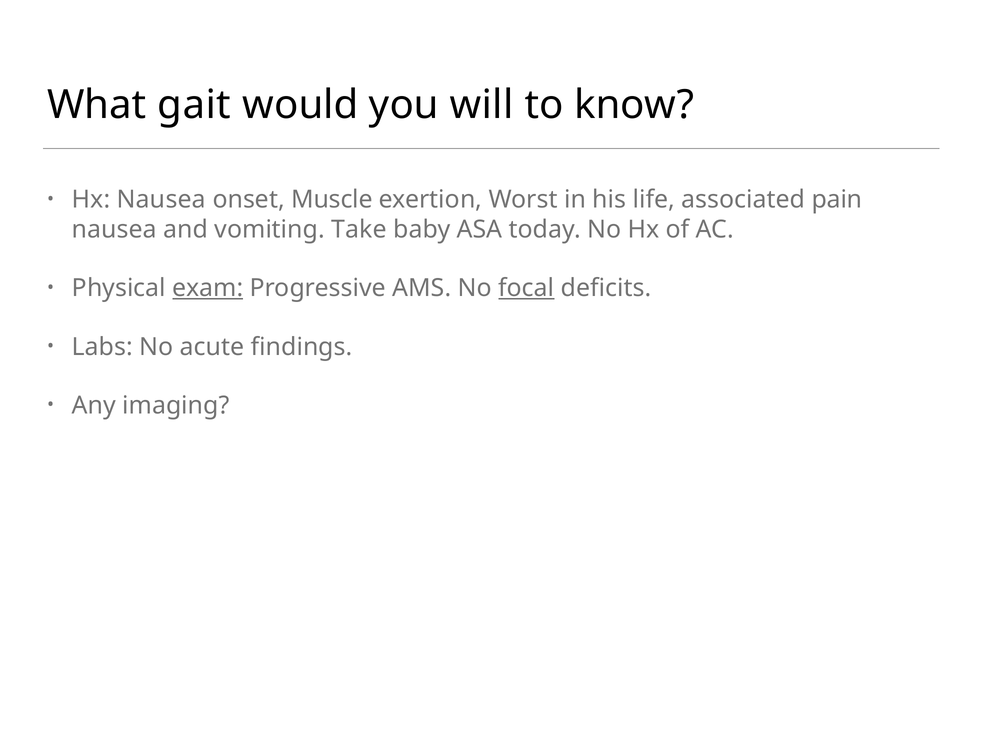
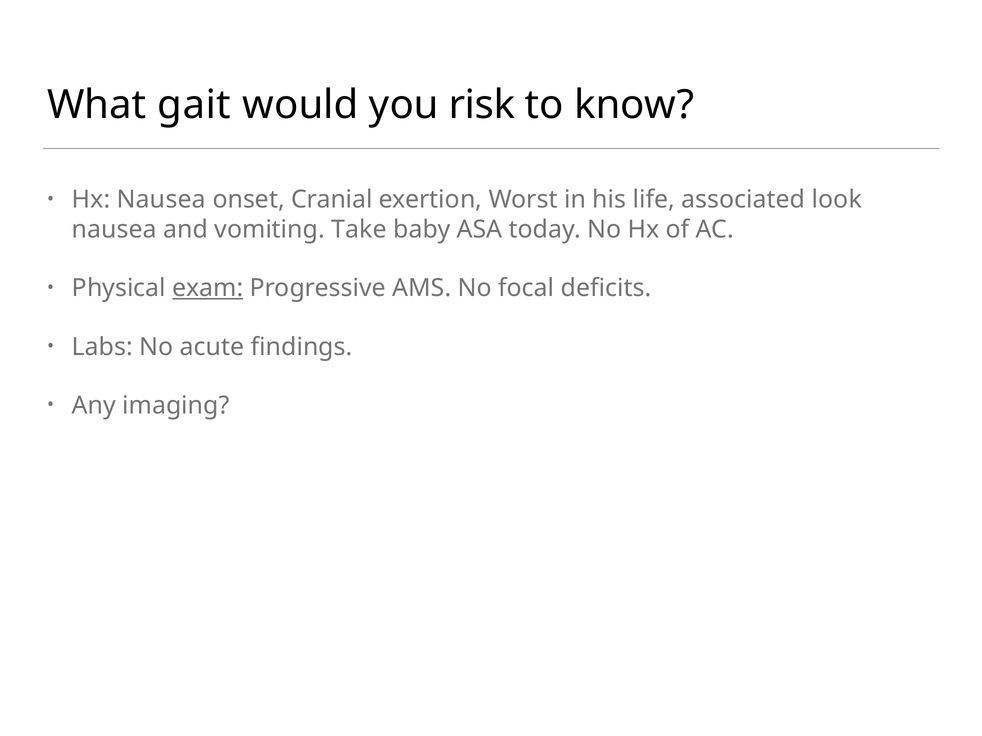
will: will -> risk
Muscle: Muscle -> Cranial
pain: pain -> look
focal underline: present -> none
